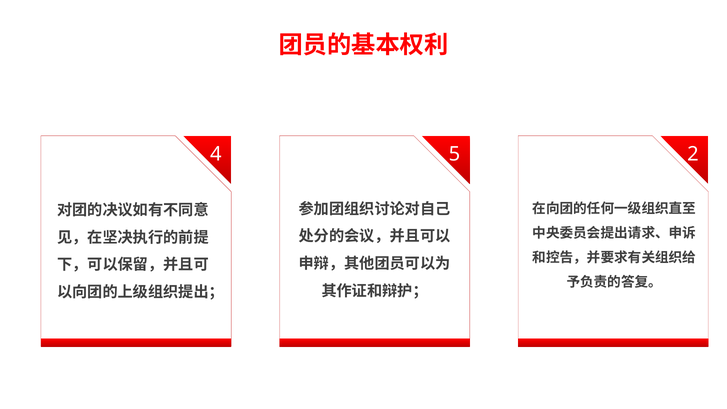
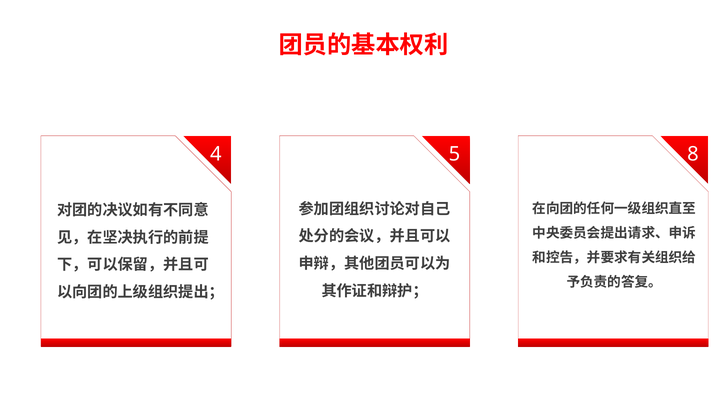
2: 2 -> 8
